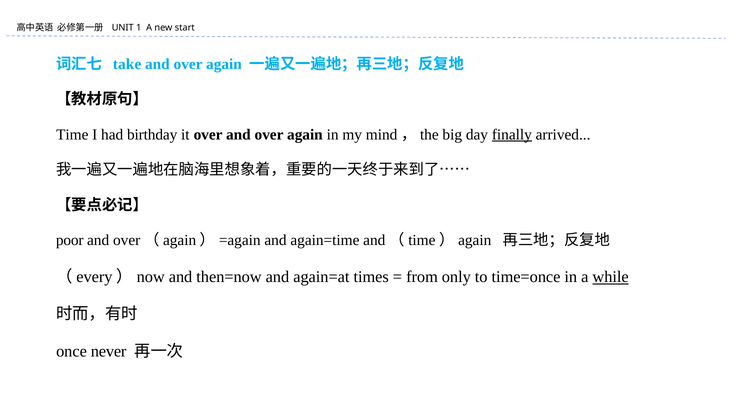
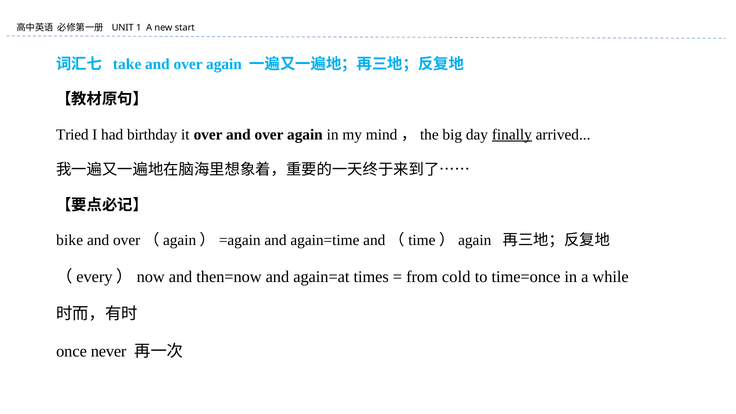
Time: Time -> Tried
poor: poor -> bike
only: only -> cold
while underline: present -> none
